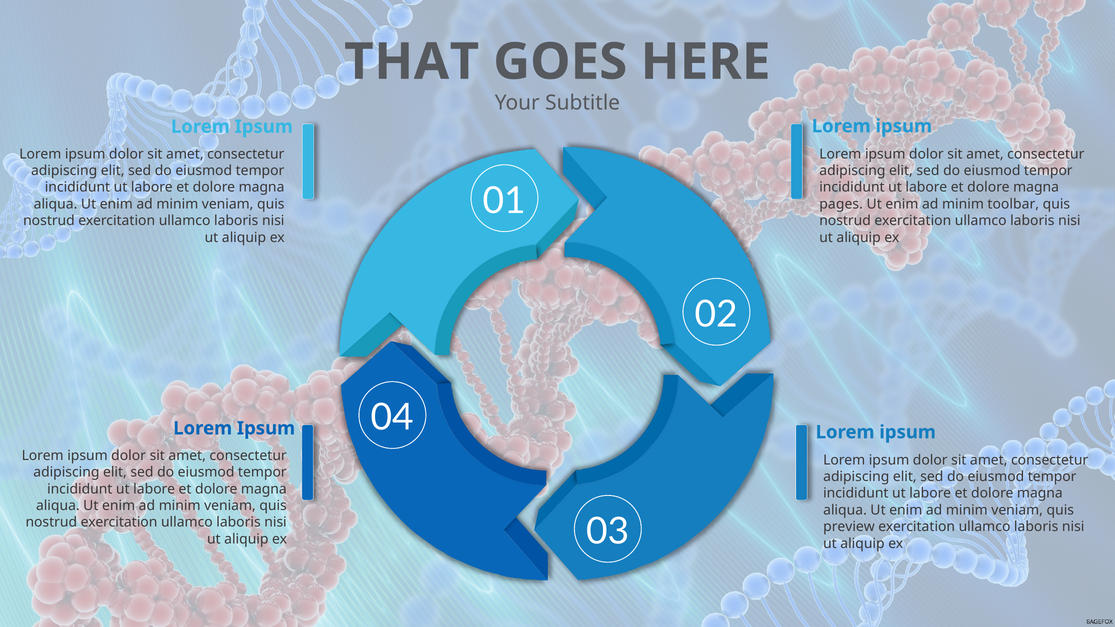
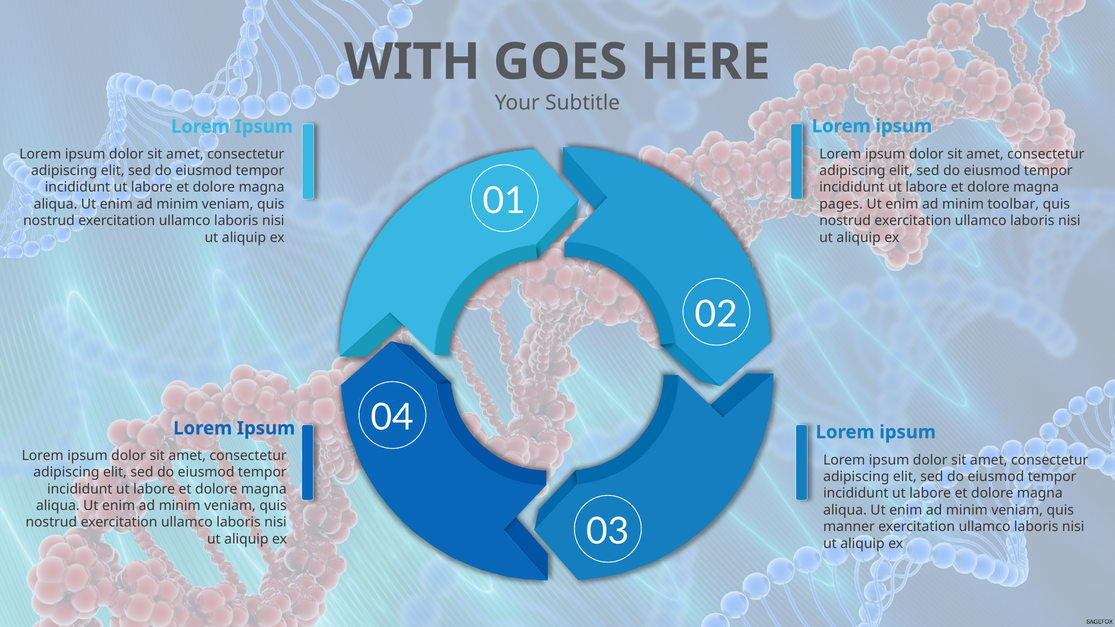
THAT: THAT -> WITH
preview: preview -> manner
